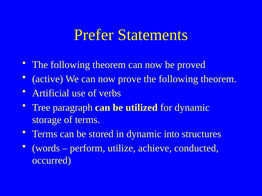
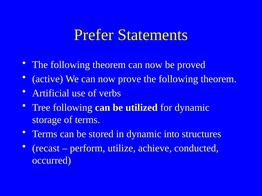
Tree paragraph: paragraph -> following
words: words -> recast
